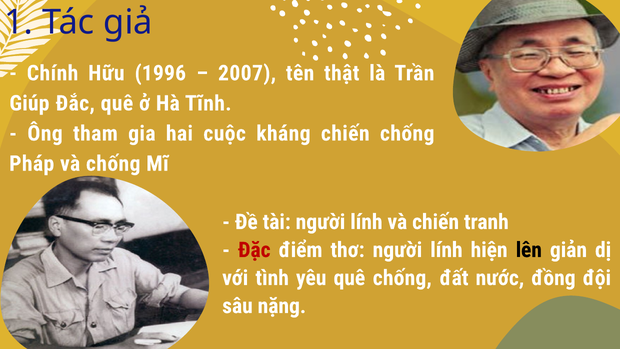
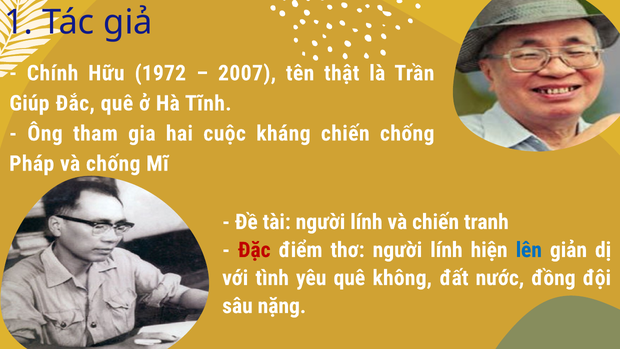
1996: 1996 -> 1972
lên colour: black -> blue
quê chống: chống -> không
